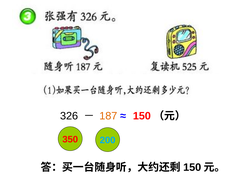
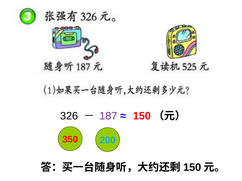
187 colour: orange -> purple
